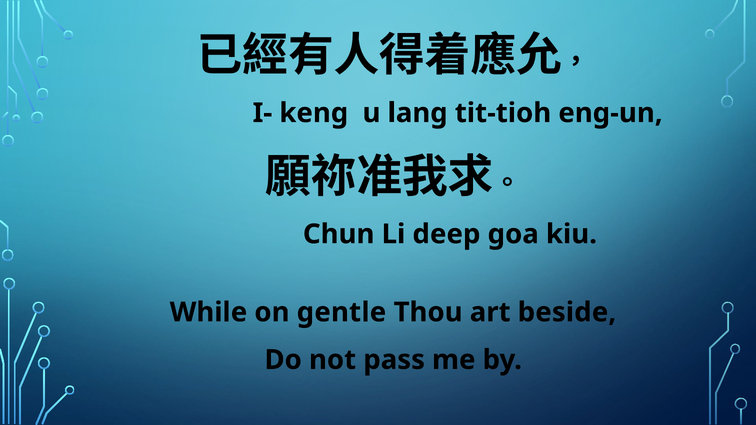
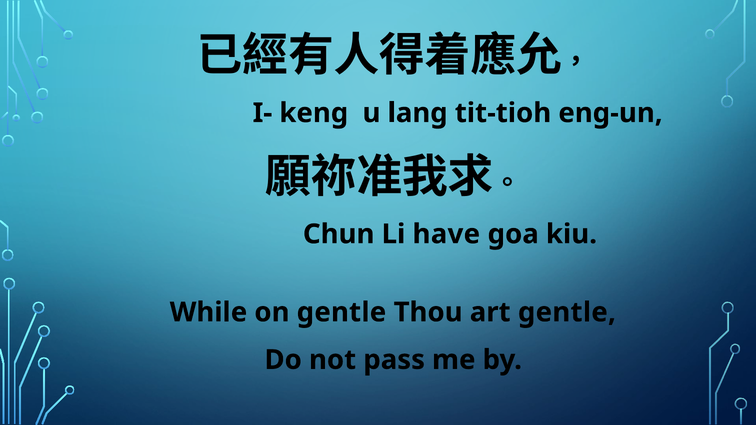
deep: deep -> have
art beside: beside -> gentle
